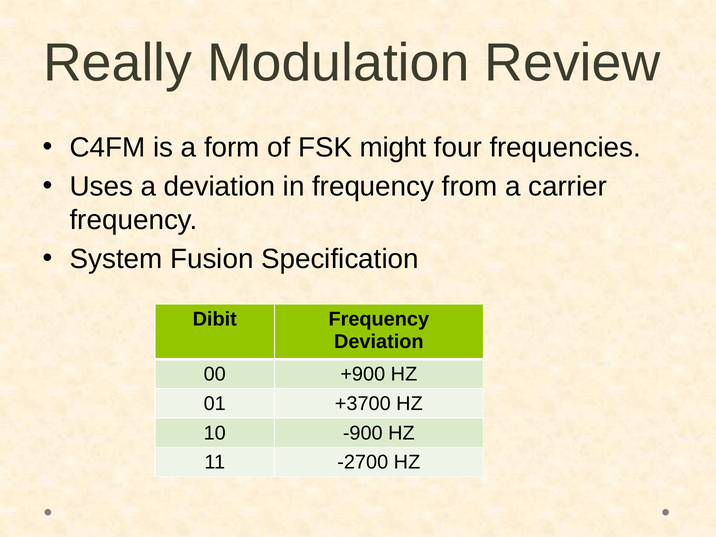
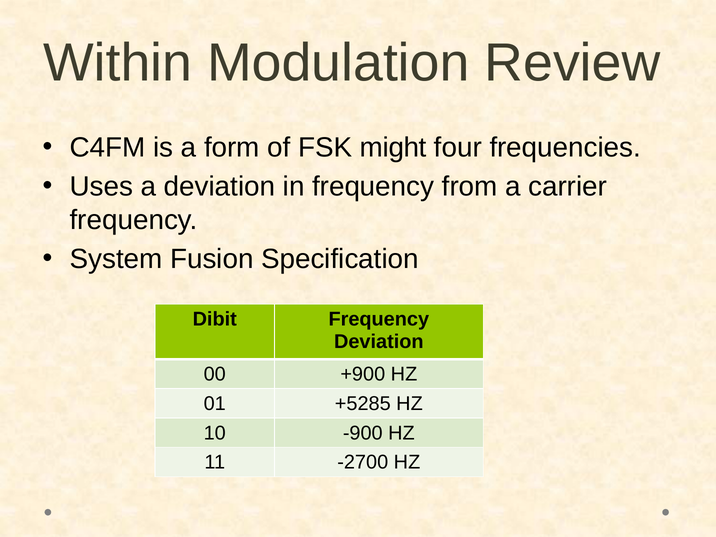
Really: Really -> Within
+3700: +3700 -> +5285
